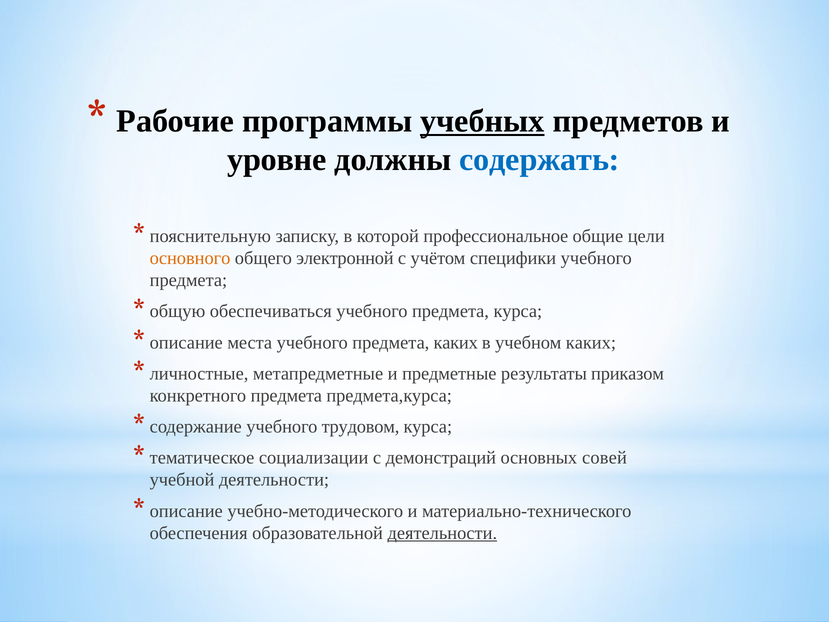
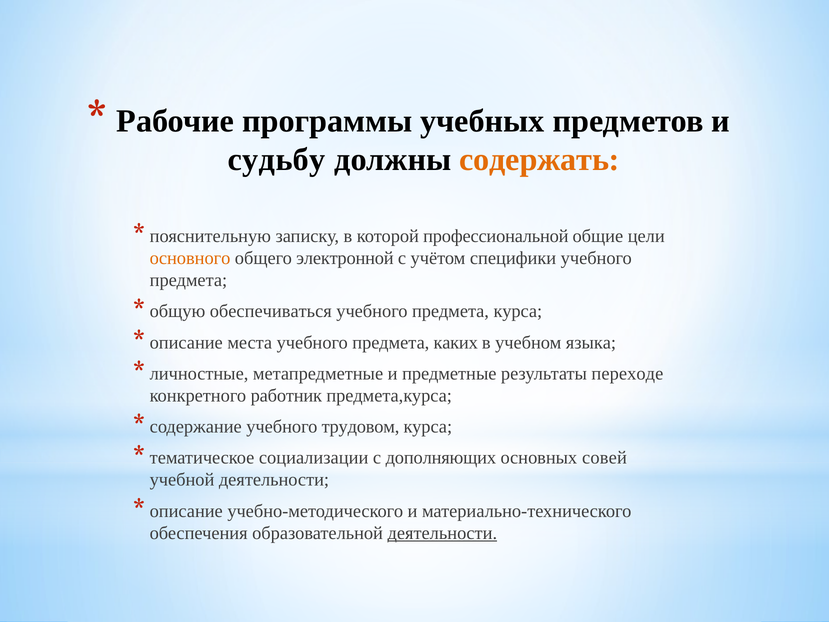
учебных underline: present -> none
уровне: уровне -> судьбу
содержать colour: blue -> orange
профессиональное: профессиональное -> профессиональной
учебном каких: каких -> языка
приказом: приказом -> переходе
конкретного предмета: предмета -> работник
демонстраций: демонстраций -> дополняющих
